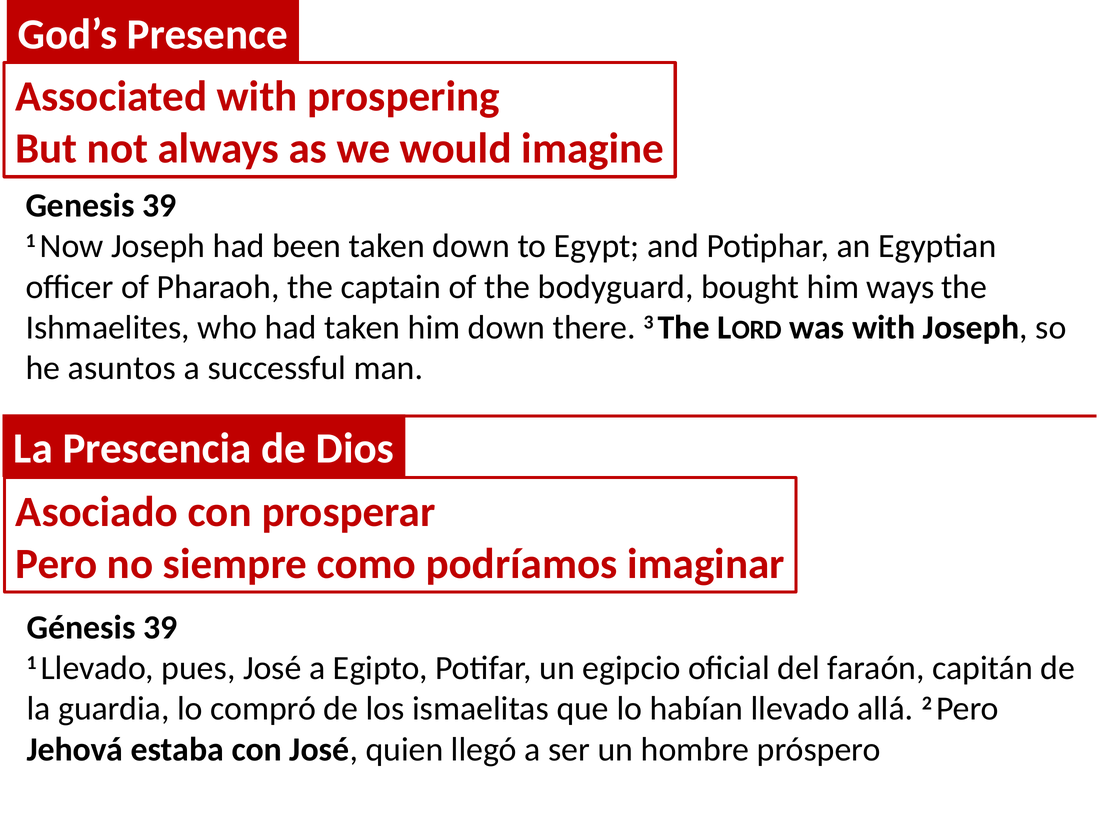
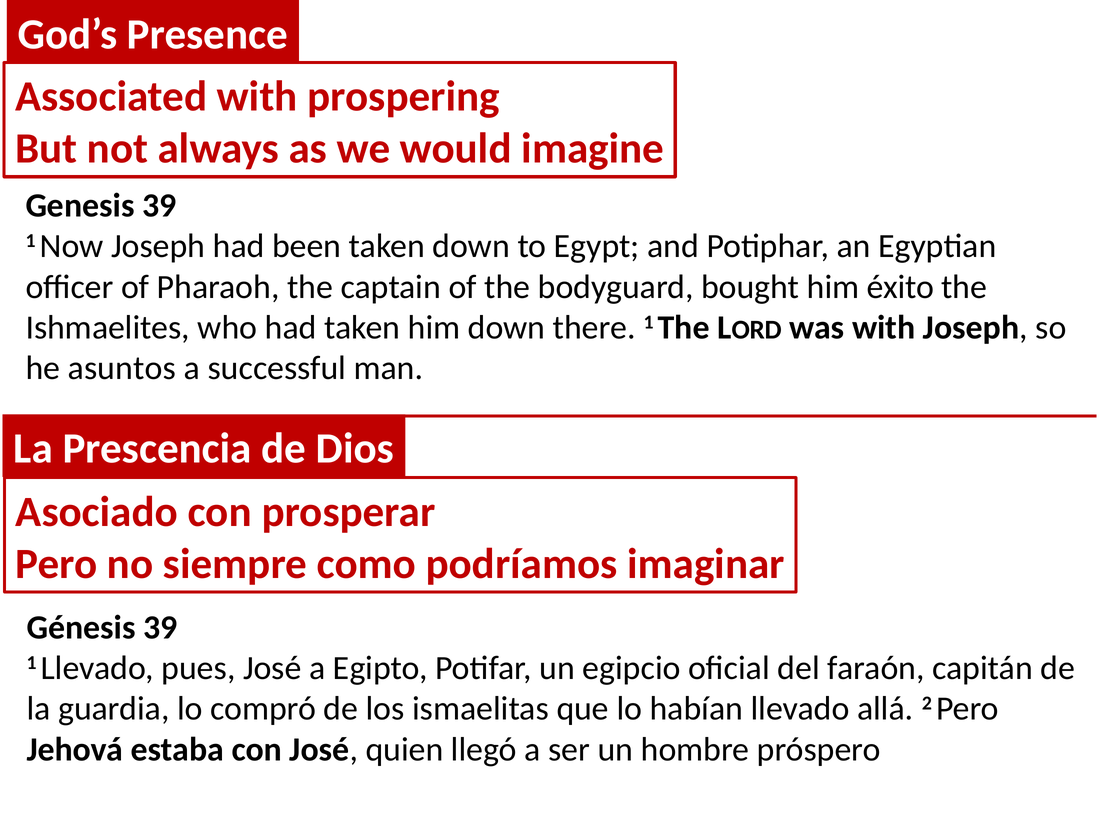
ways: ways -> éxito
there 3: 3 -> 1
